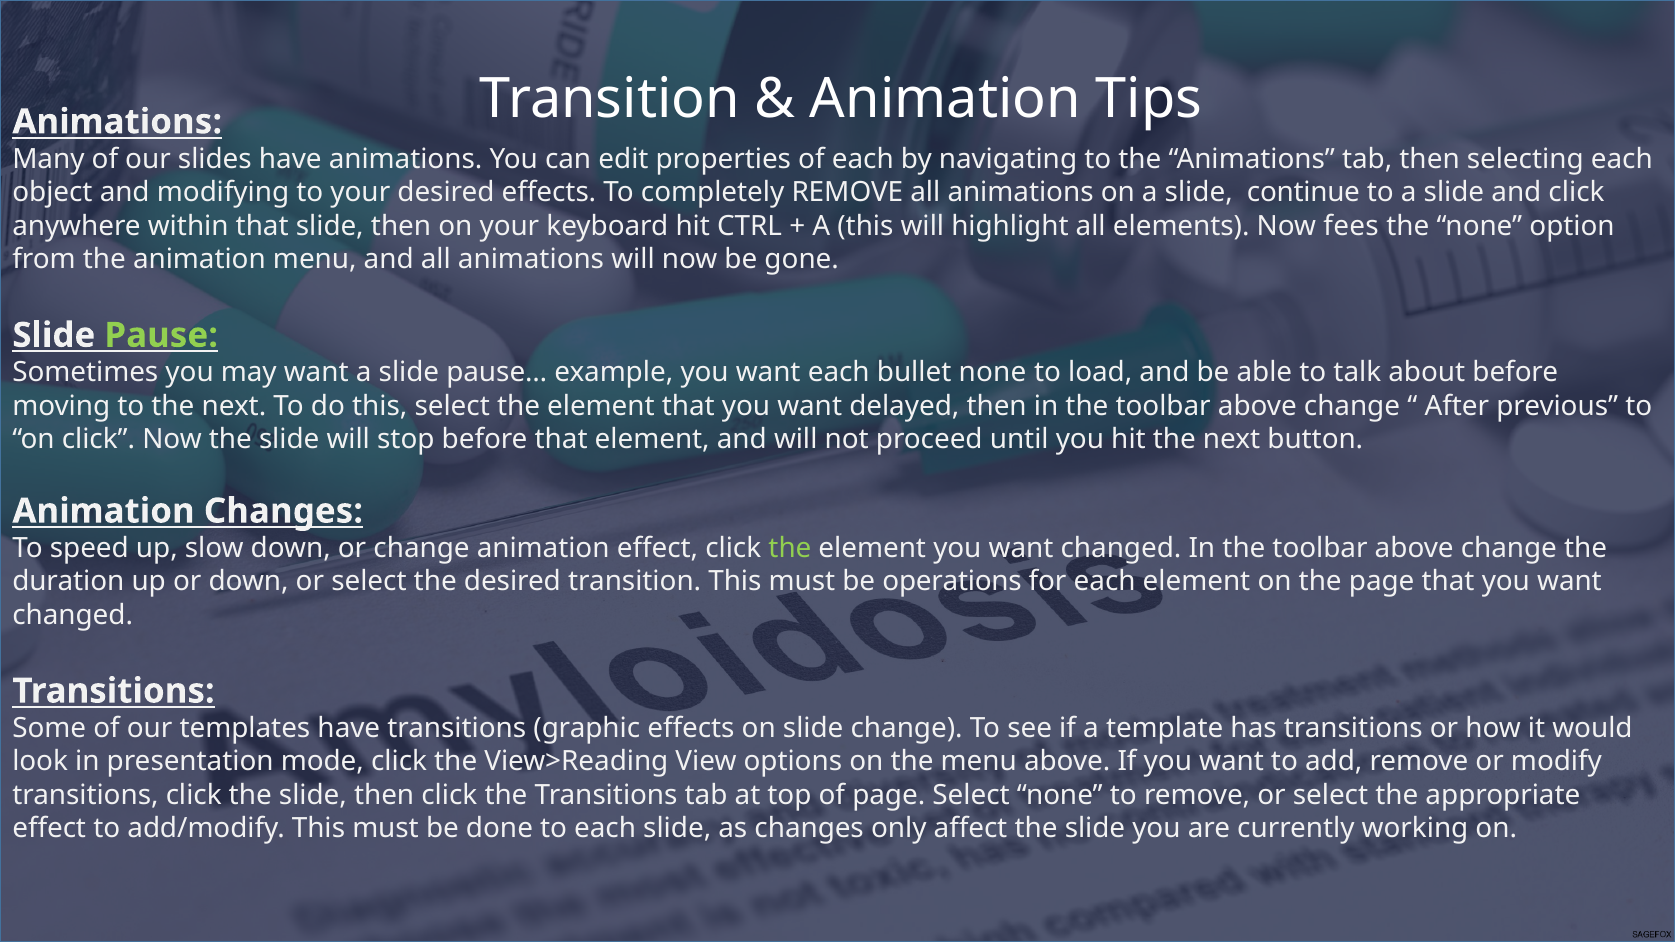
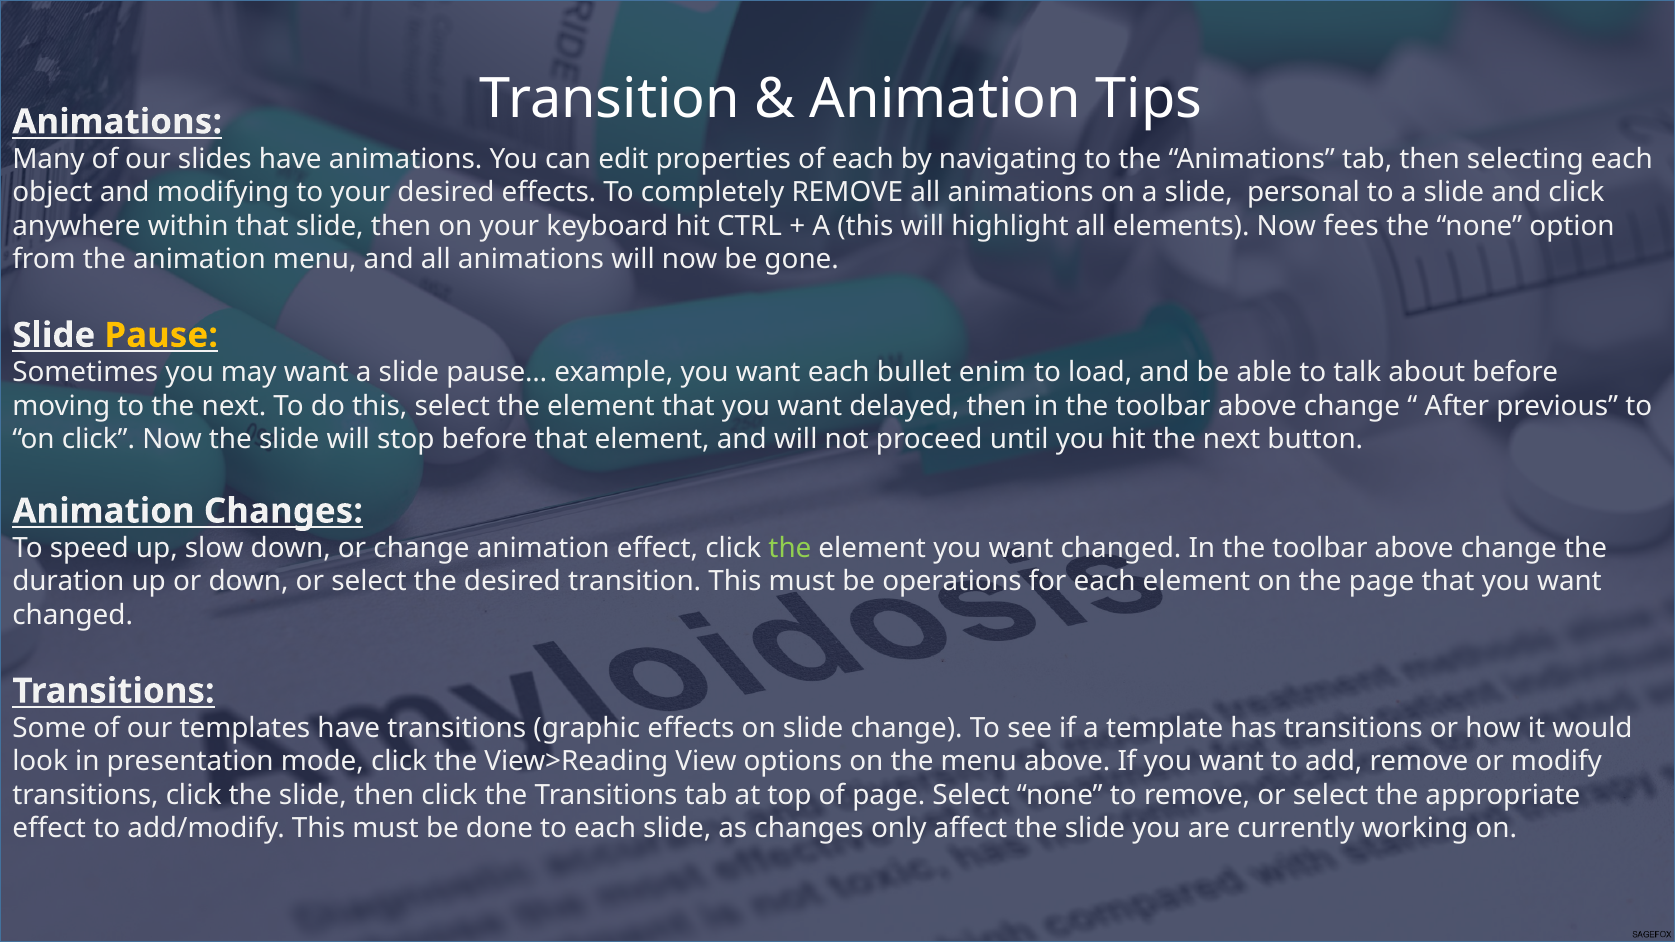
continue: continue -> personal
Pause colour: light green -> yellow
bullet none: none -> enim
